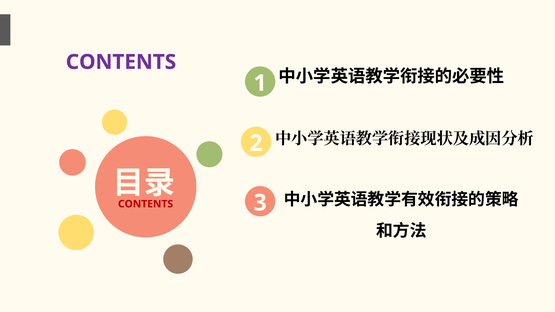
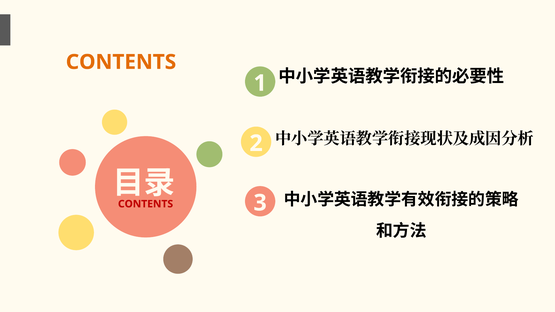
CONTENTS at (121, 62) colour: purple -> orange
